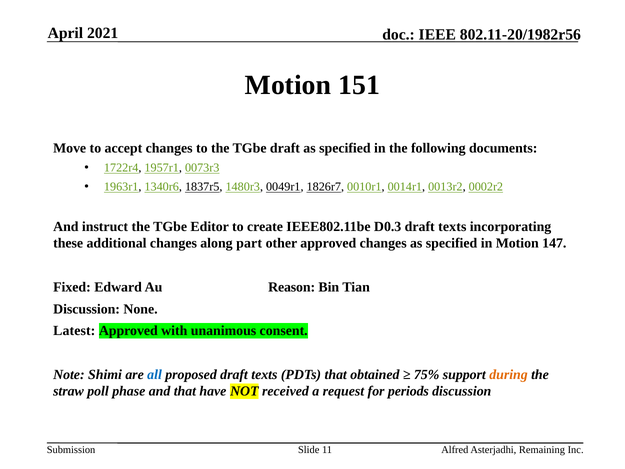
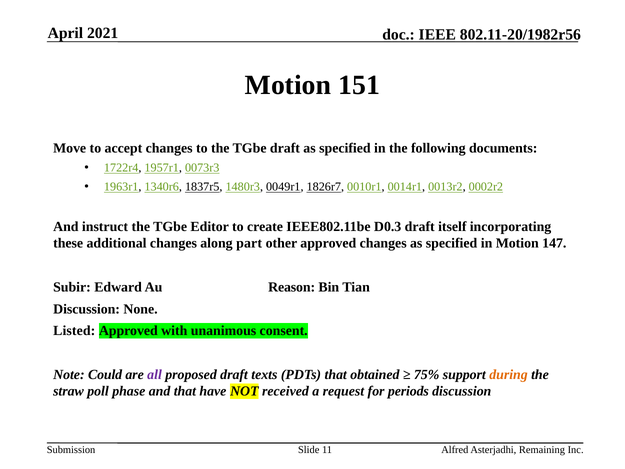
D0.3 draft texts: texts -> itself
Fixed: Fixed -> Subir
Latest: Latest -> Listed
Shimi: Shimi -> Could
all colour: blue -> purple
